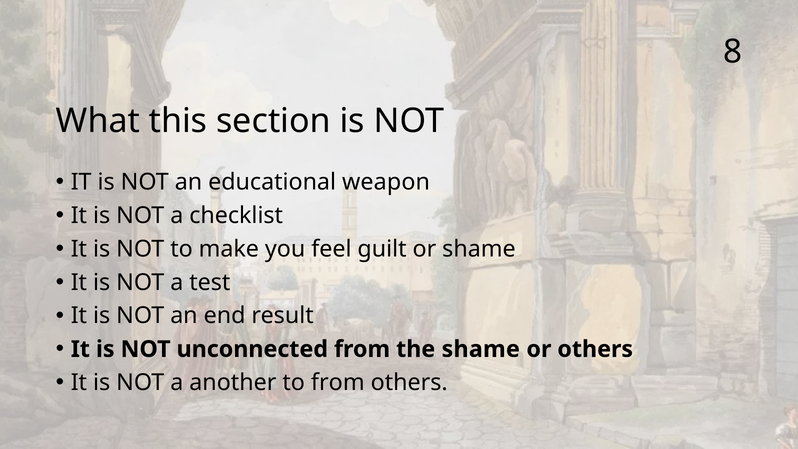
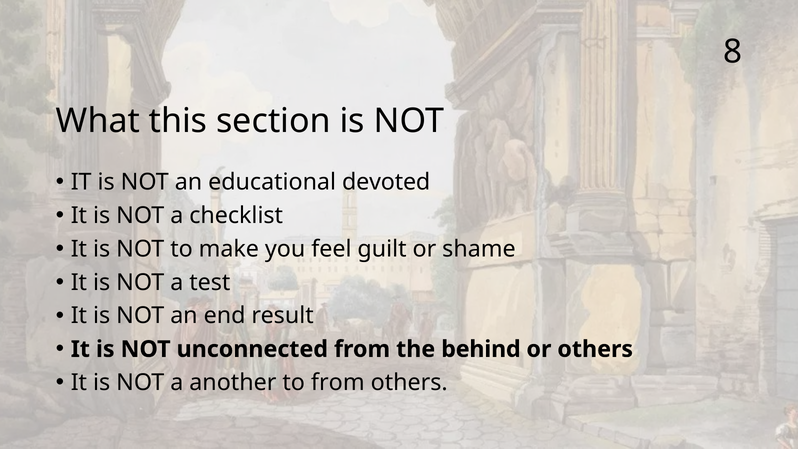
weapon: weapon -> devoted
the shame: shame -> behind
